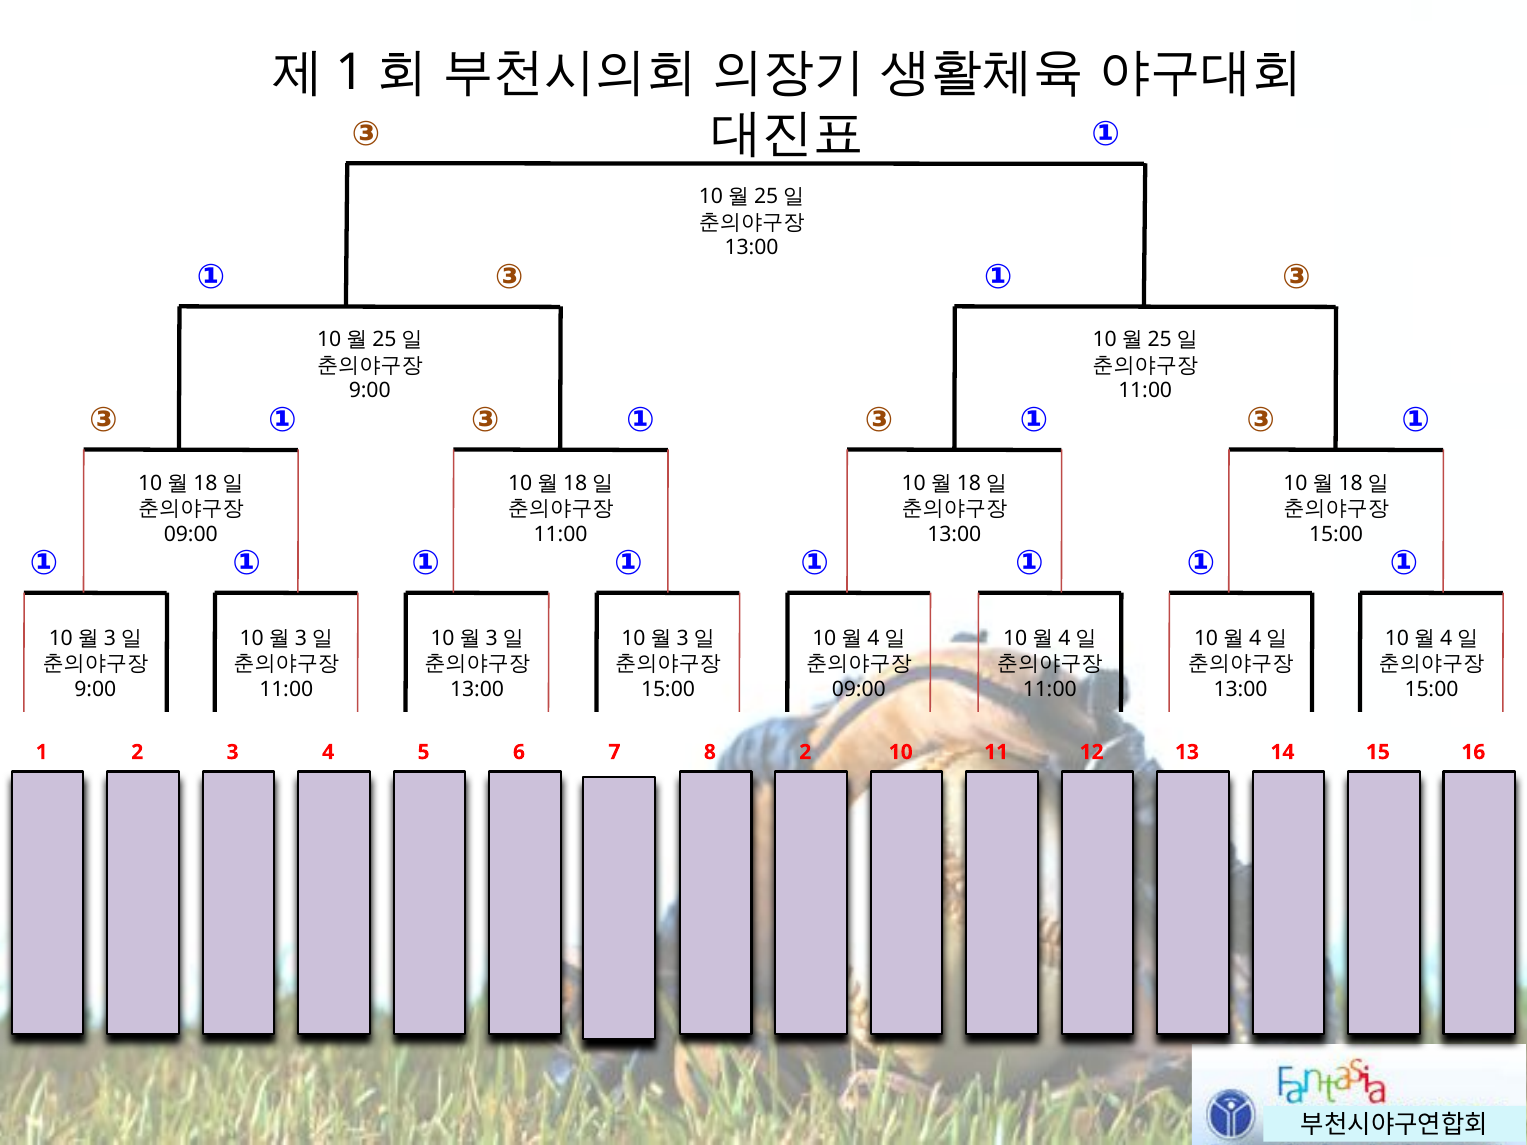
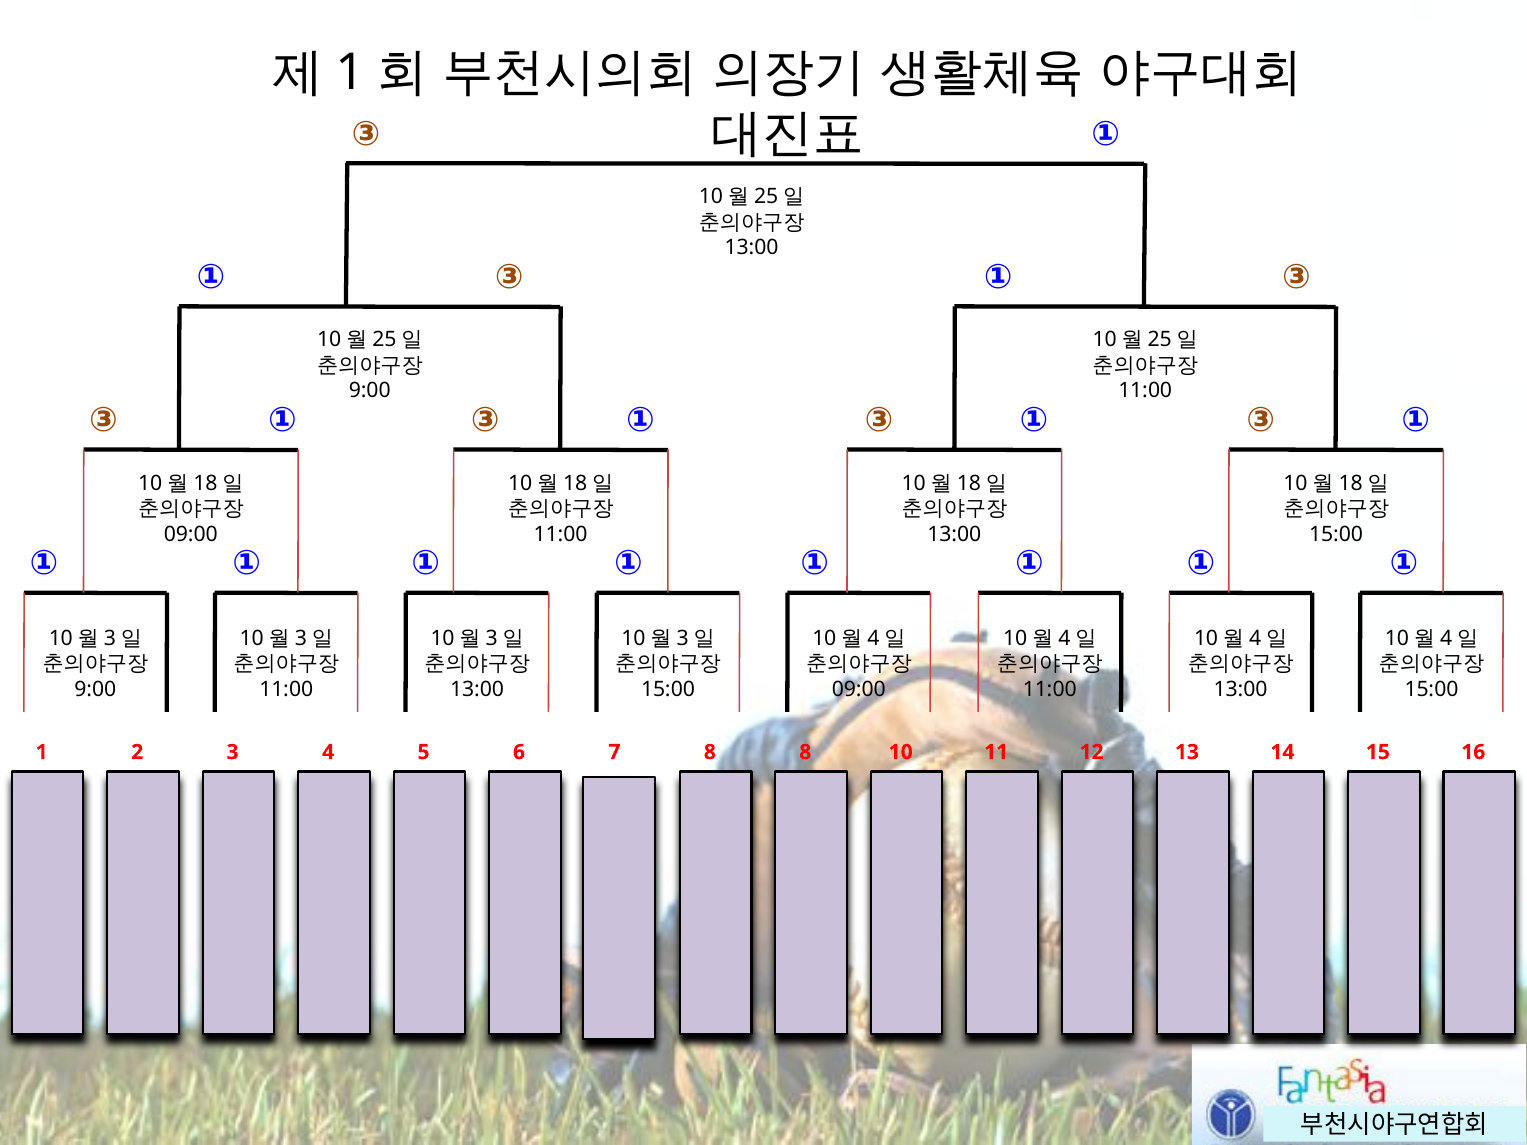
8 2: 2 -> 8
